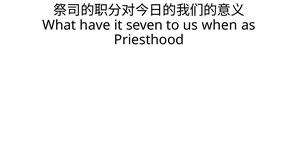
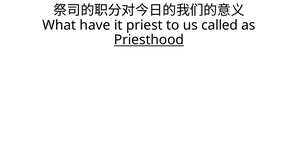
seven: seven -> priest
when: when -> called
Priesthood underline: none -> present
